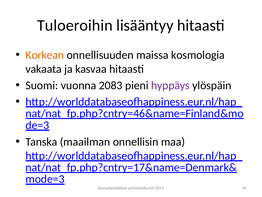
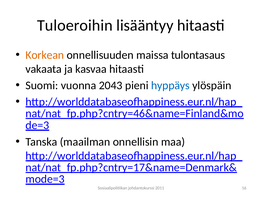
kosmologia: kosmologia -> tulontasaus
2083: 2083 -> 2043
hyppäys colour: purple -> blue
